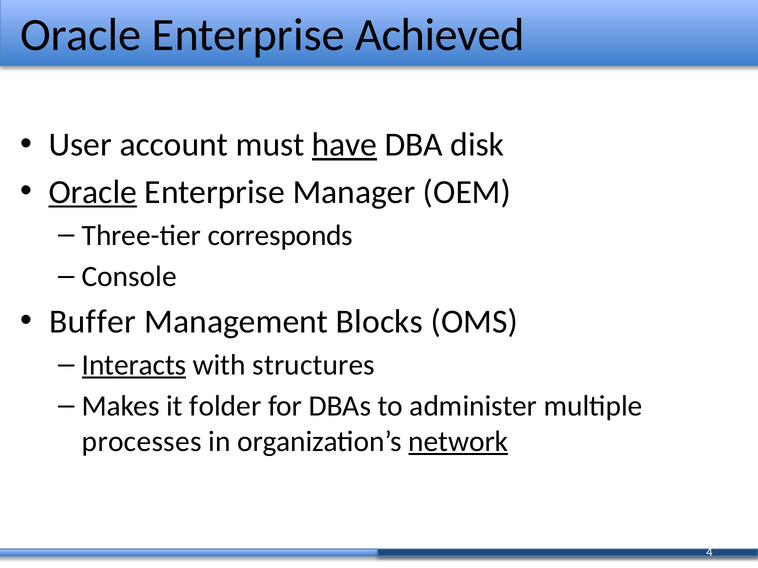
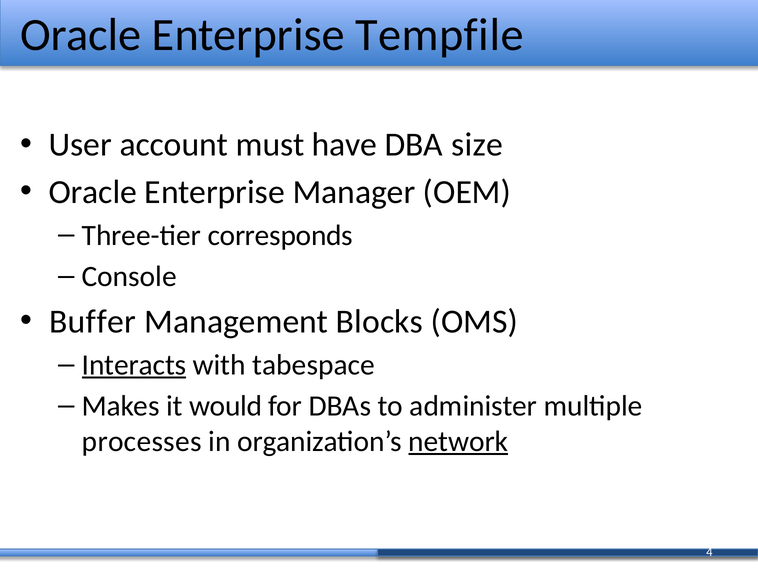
Achieved: Achieved -> Tempfile
have underline: present -> none
disk: disk -> size
Oracle at (93, 192) underline: present -> none
structures: structures -> tabespace
folder: folder -> would
